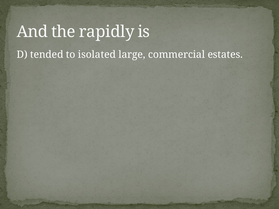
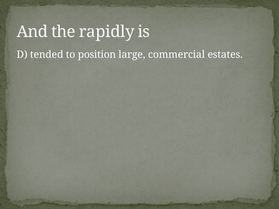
isolated: isolated -> position
